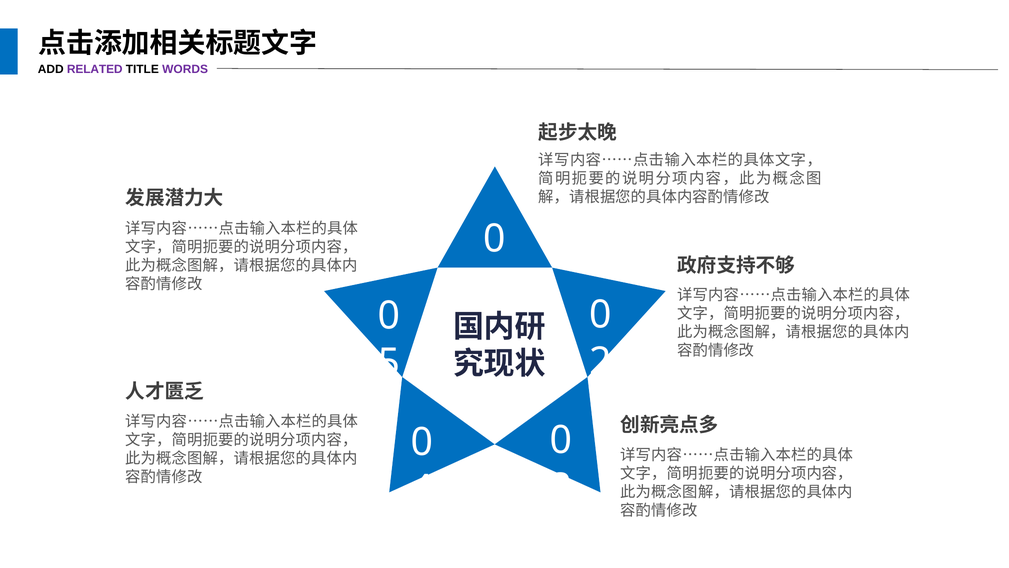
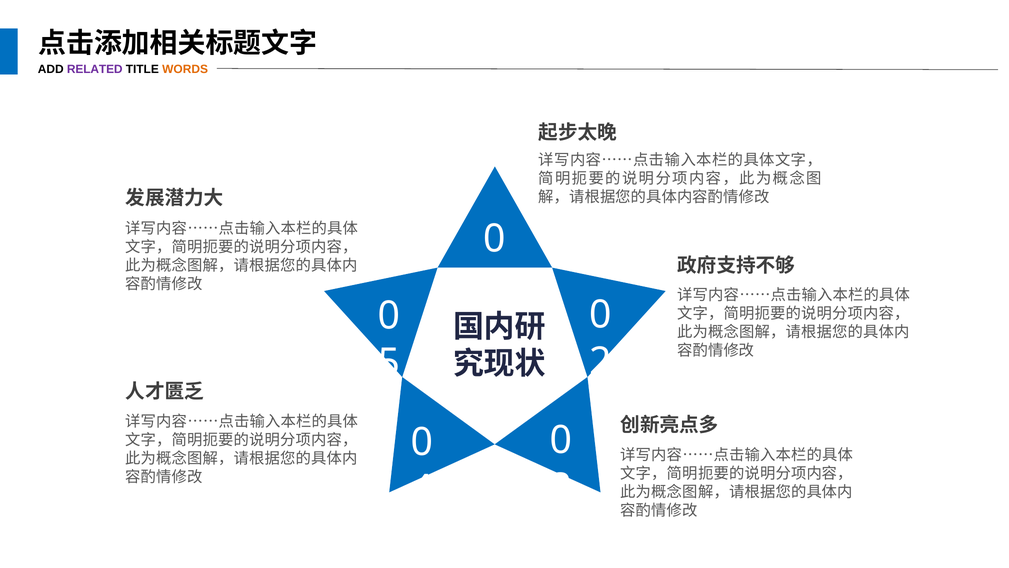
WORDS colour: purple -> orange
